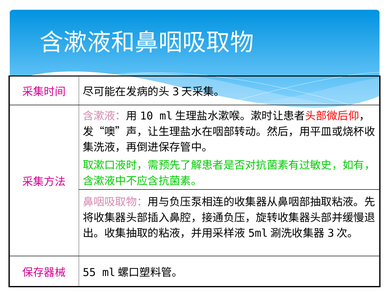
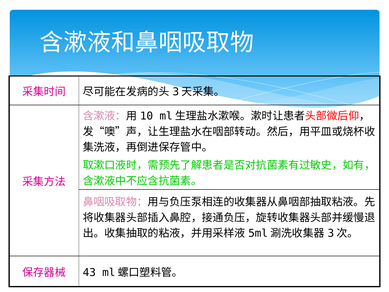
55: 55 -> 43
